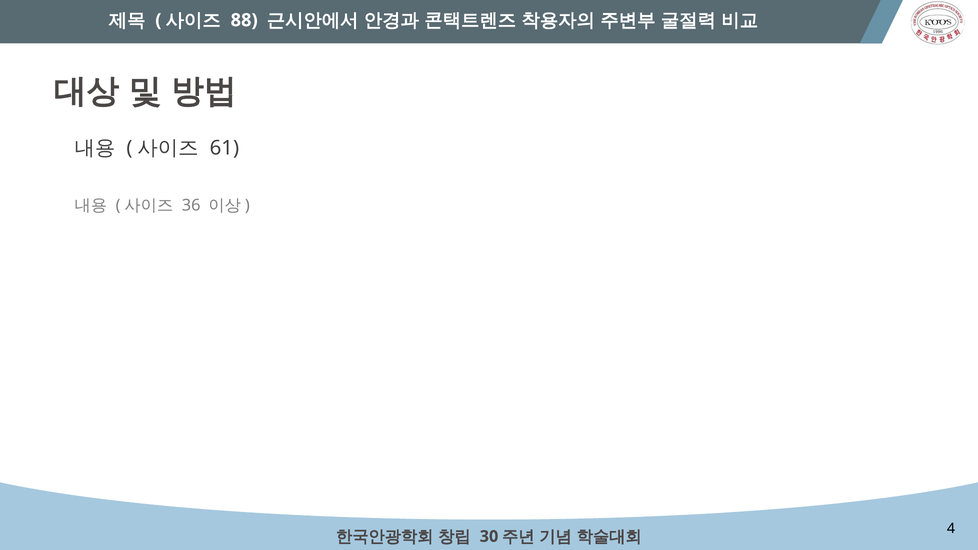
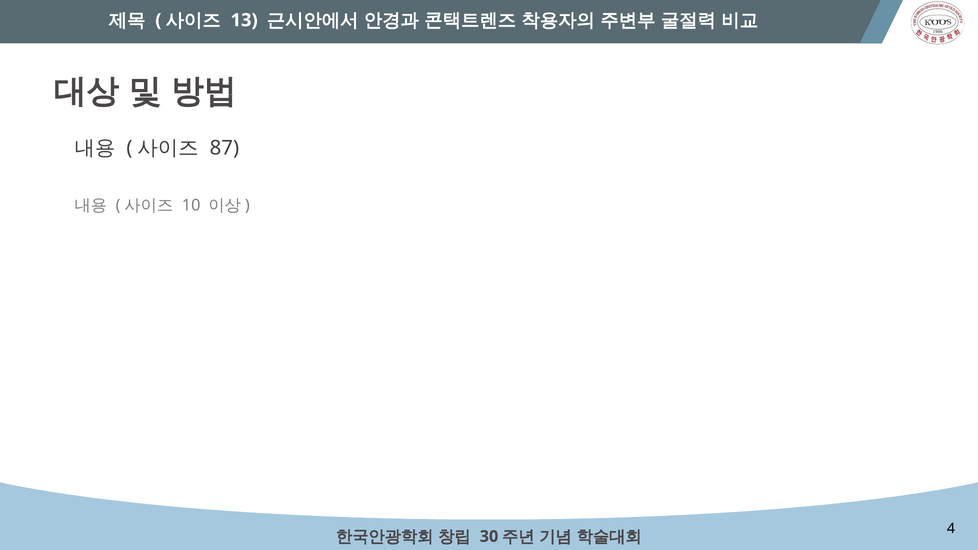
88: 88 -> 13
61: 61 -> 87
36: 36 -> 10
